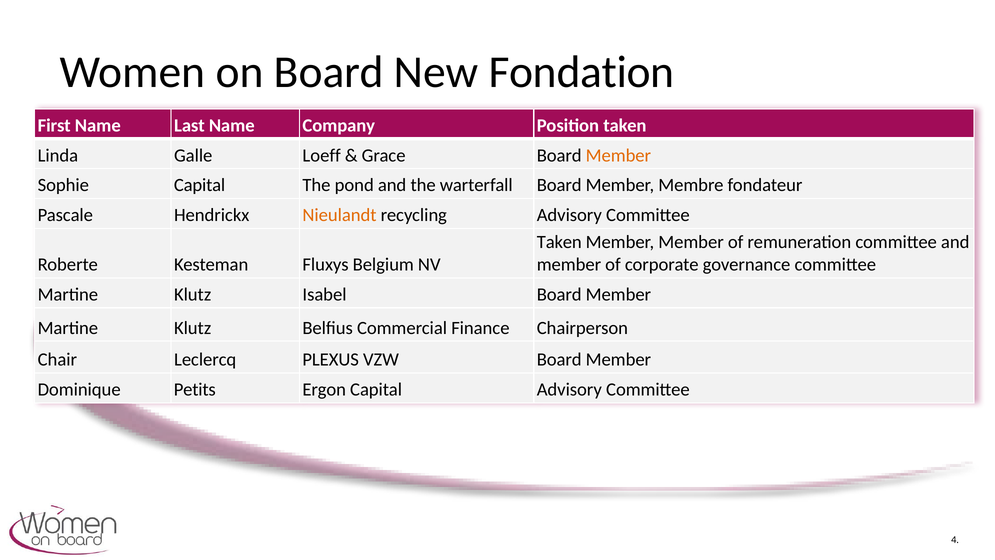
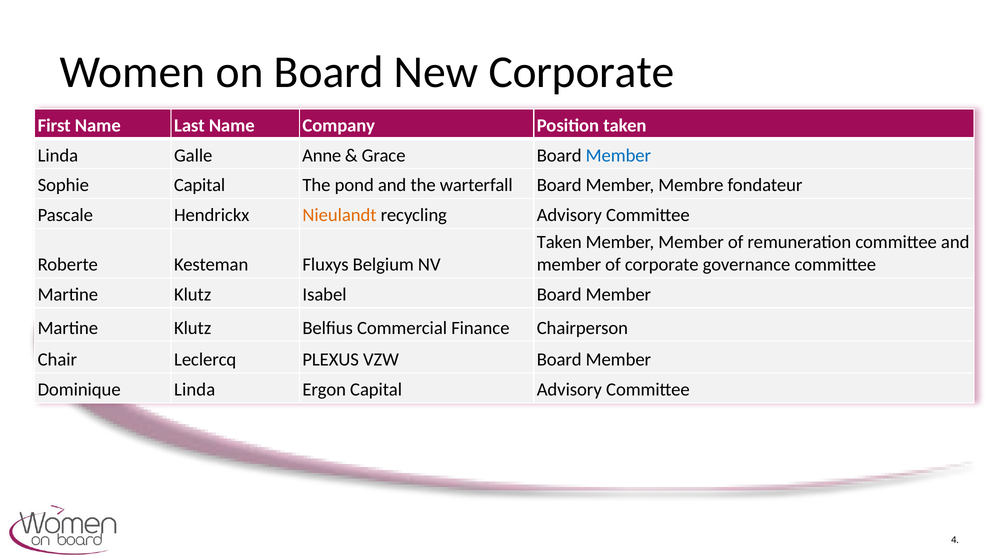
New Fondation: Fondation -> Corporate
Loeff: Loeff -> Anne
Member at (618, 155) colour: orange -> blue
Dominique Petits: Petits -> Linda
